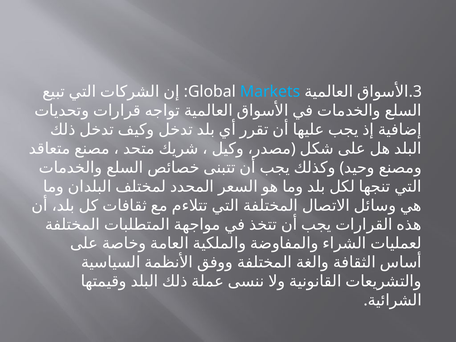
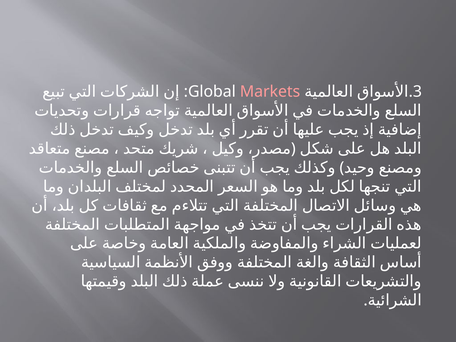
Markets colour: light blue -> pink
